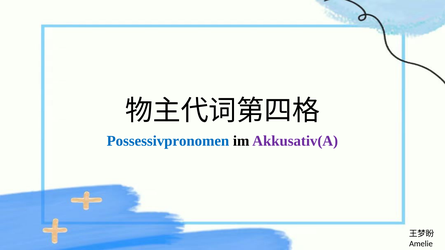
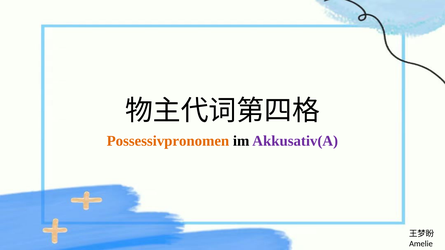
Possessivpronomen colour: blue -> orange
